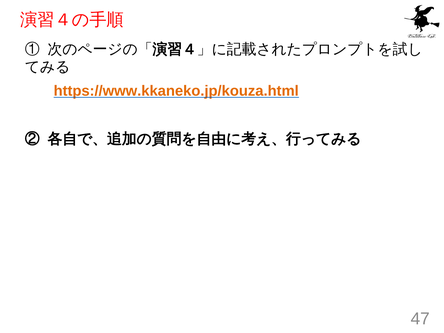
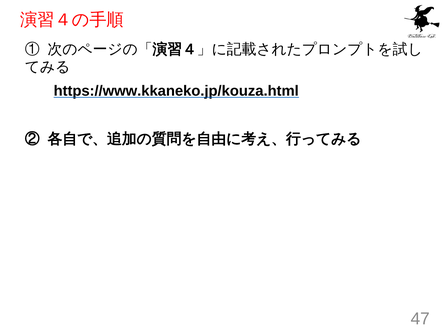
https://www.kkaneko.jp/kouza.html colour: orange -> black
